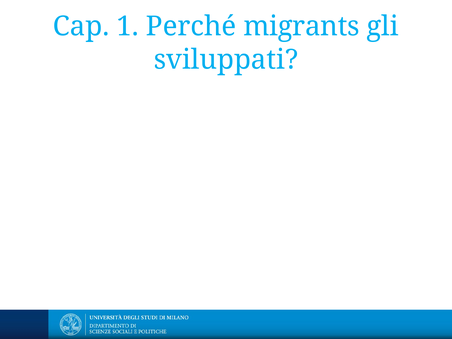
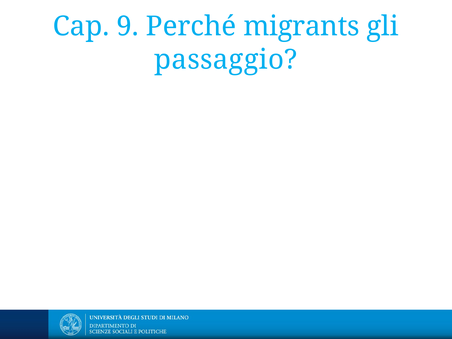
1: 1 -> 9
sviluppati: sviluppati -> passaggio
